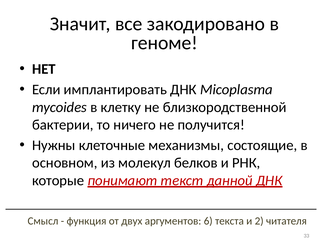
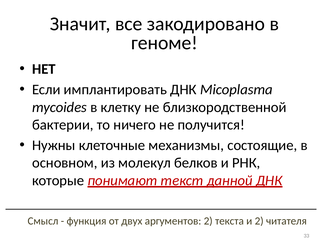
аргументов 6: 6 -> 2
